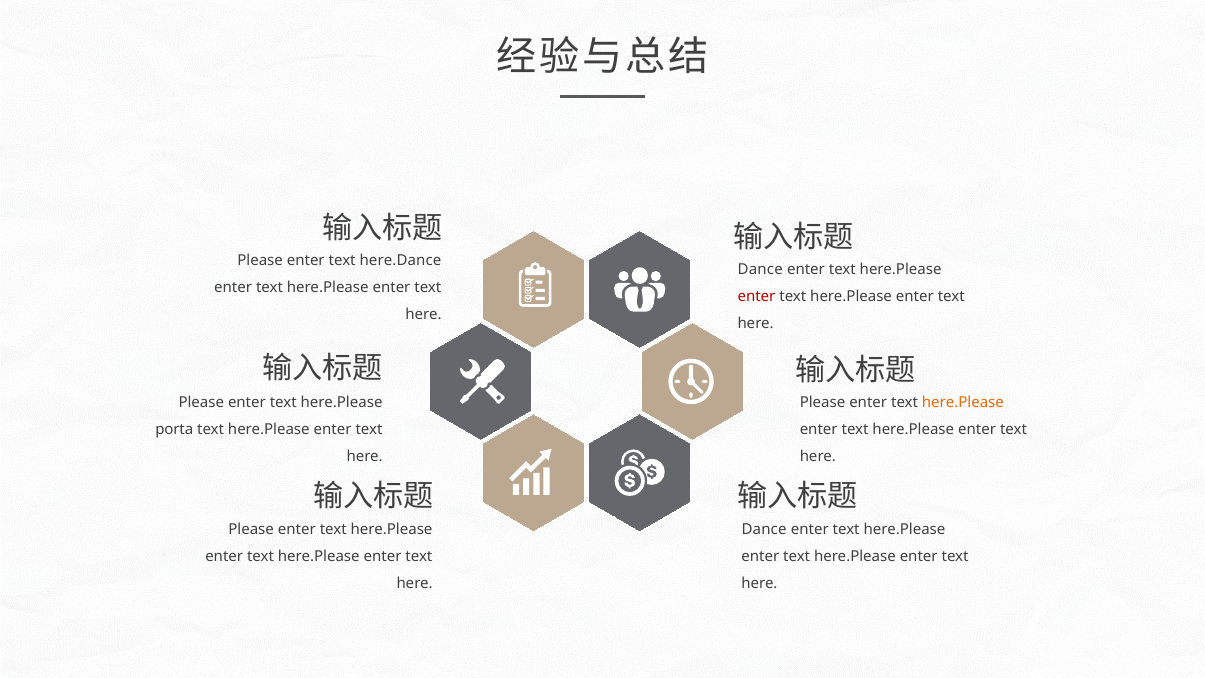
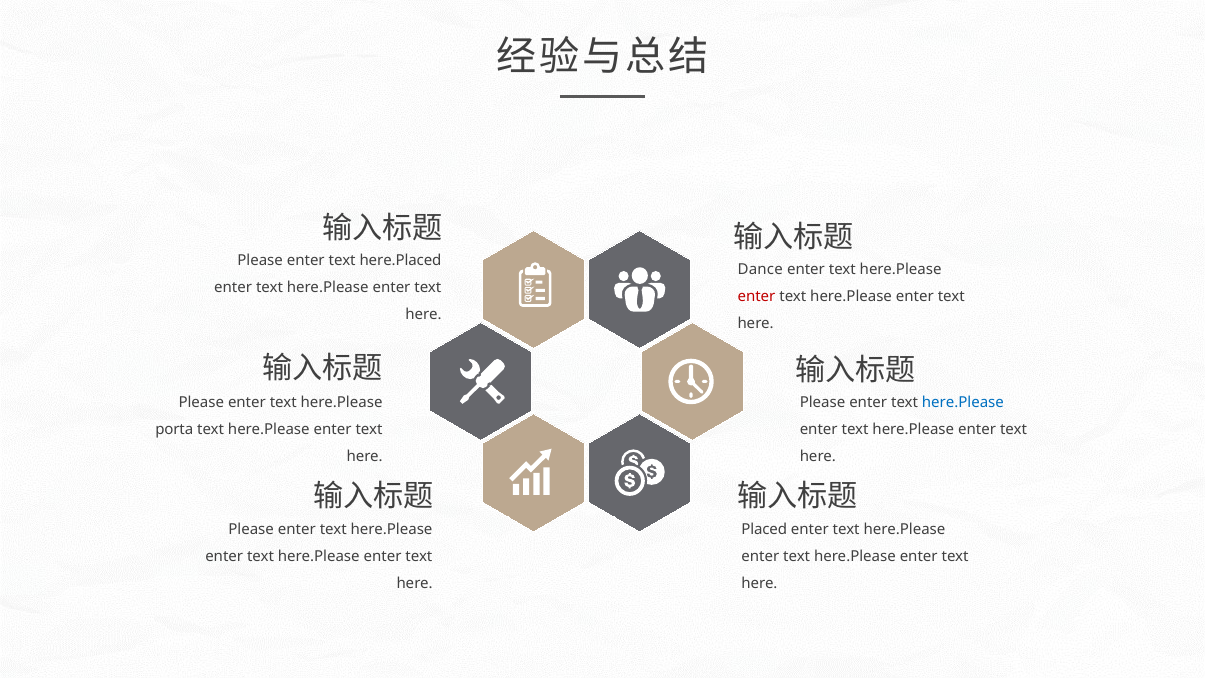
here.Dance: here.Dance -> here.Placed
here.Please at (963, 402) colour: orange -> blue
Dance at (764, 529): Dance -> Placed
